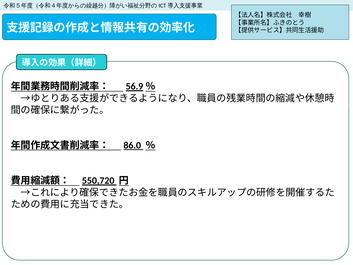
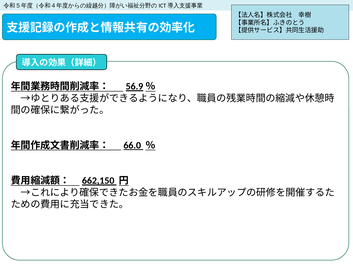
86.0: 86.0 -> 66.0
550,720: 550,720 -> 662,150
